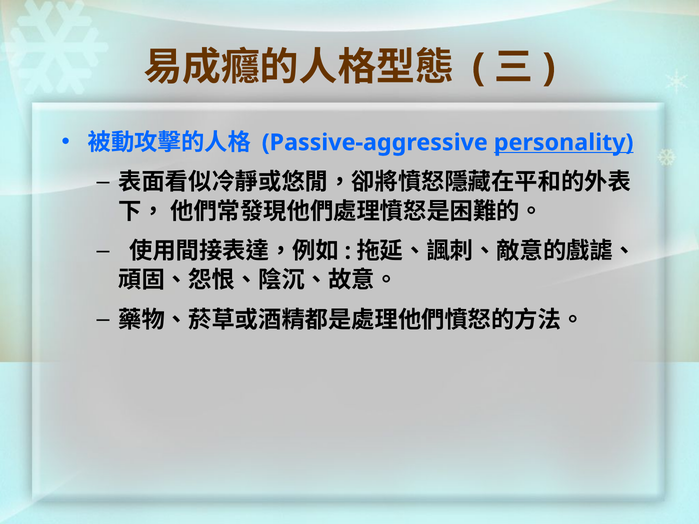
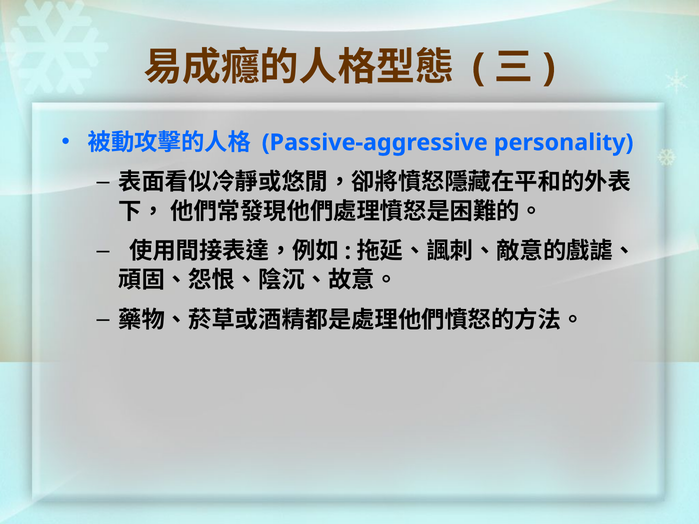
personality underline: present -> none
